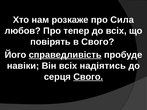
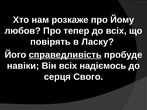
Сила: Сила -> Йому
в Свого: Свого -> Ласку
надіятись: надіятись -> надіємось
Свого at (88, 77) underline: present -> none
